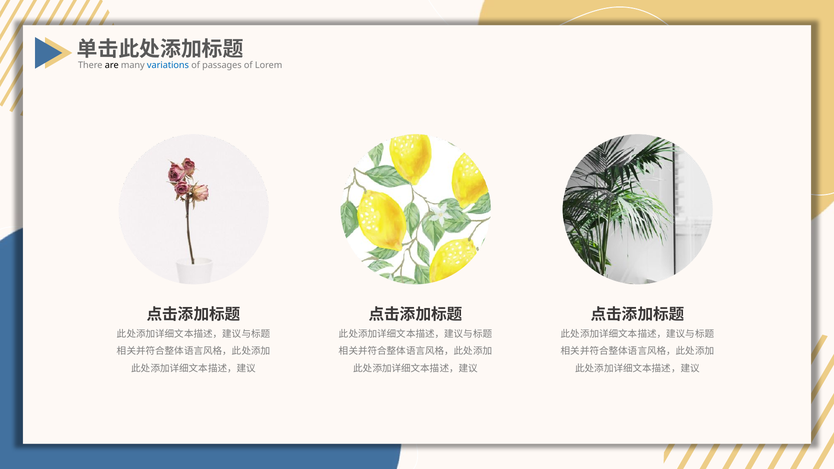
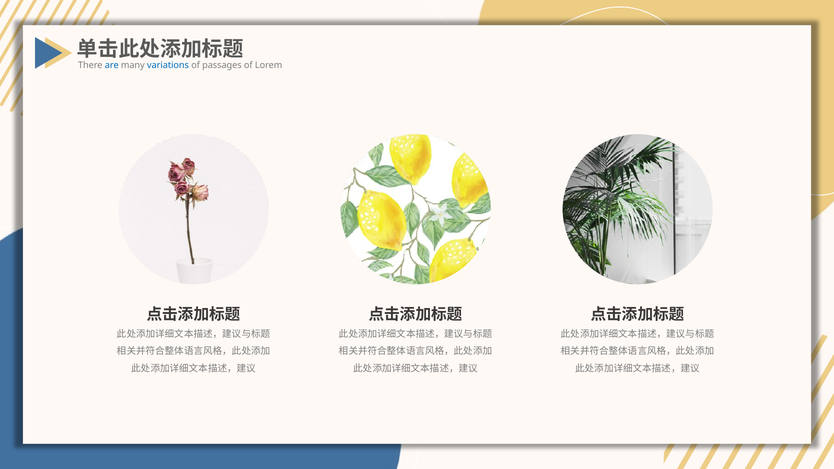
are colour: black -> blue
